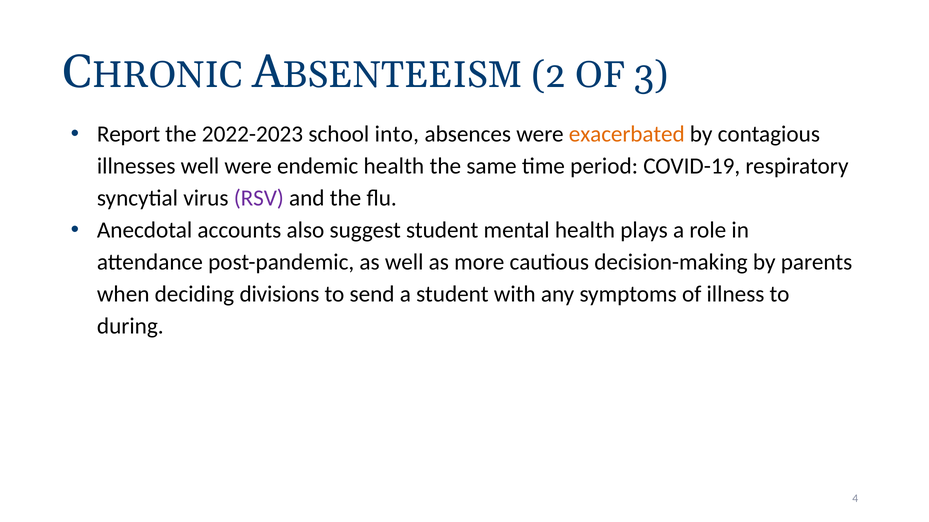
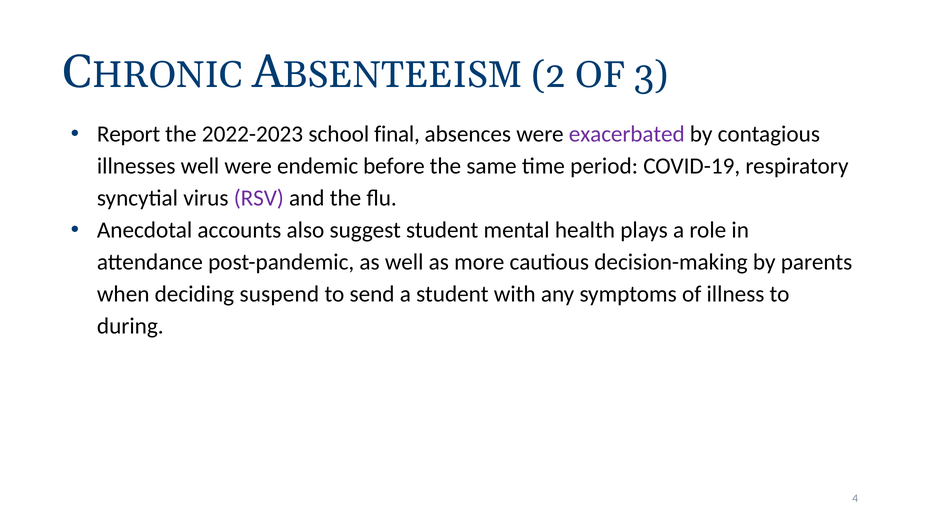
into: into -> final
exacerbated colour: orange -> purple
endemic health: health -> before
divisions: divisions -> suspend
